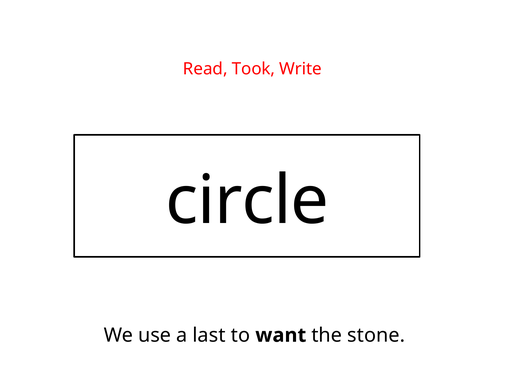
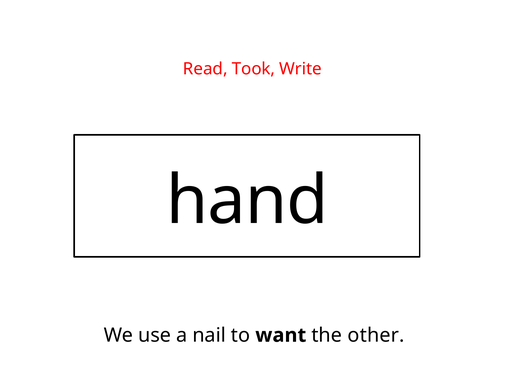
circle: circle -> hand
last: last -> nail
stone: stone -> other
